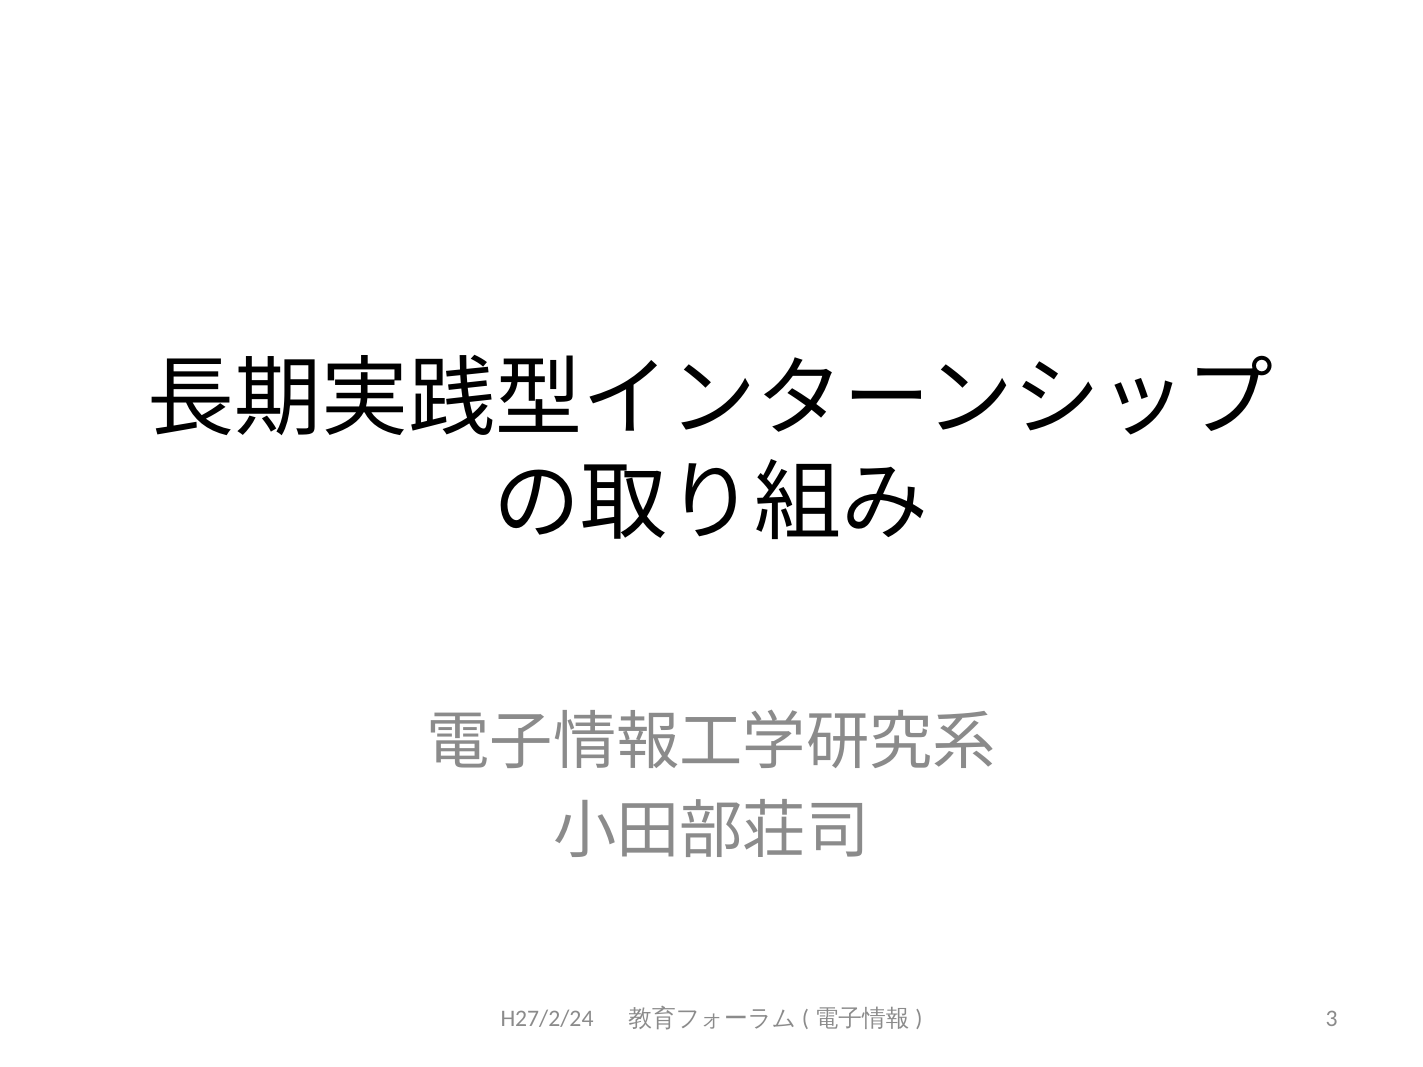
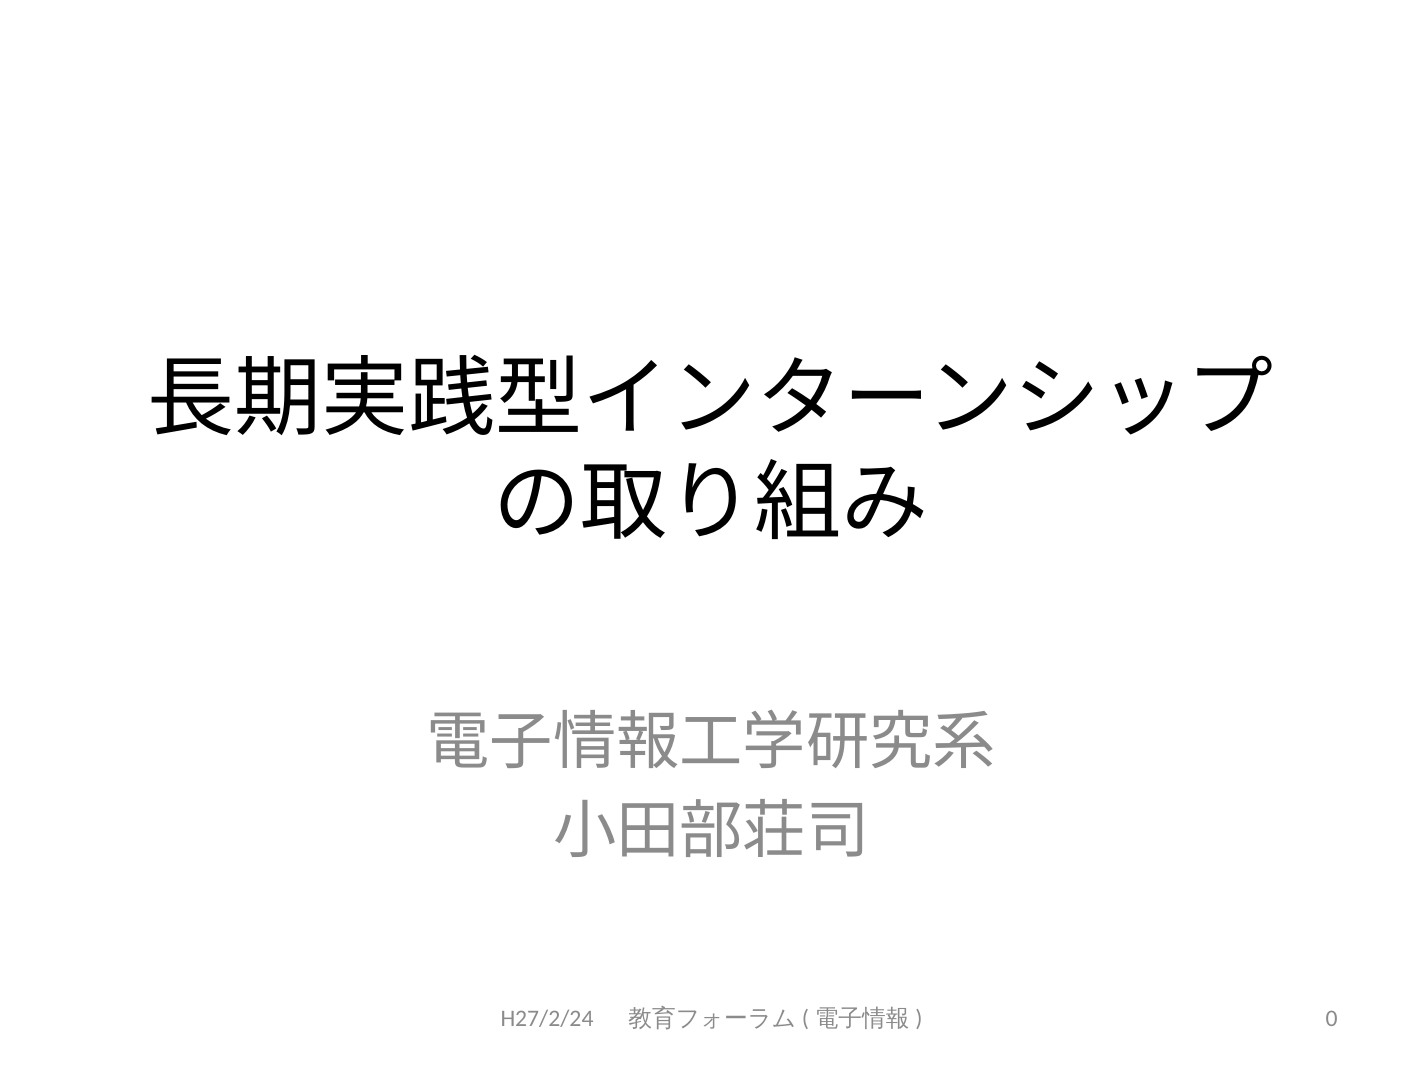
3: 3 -> 0
